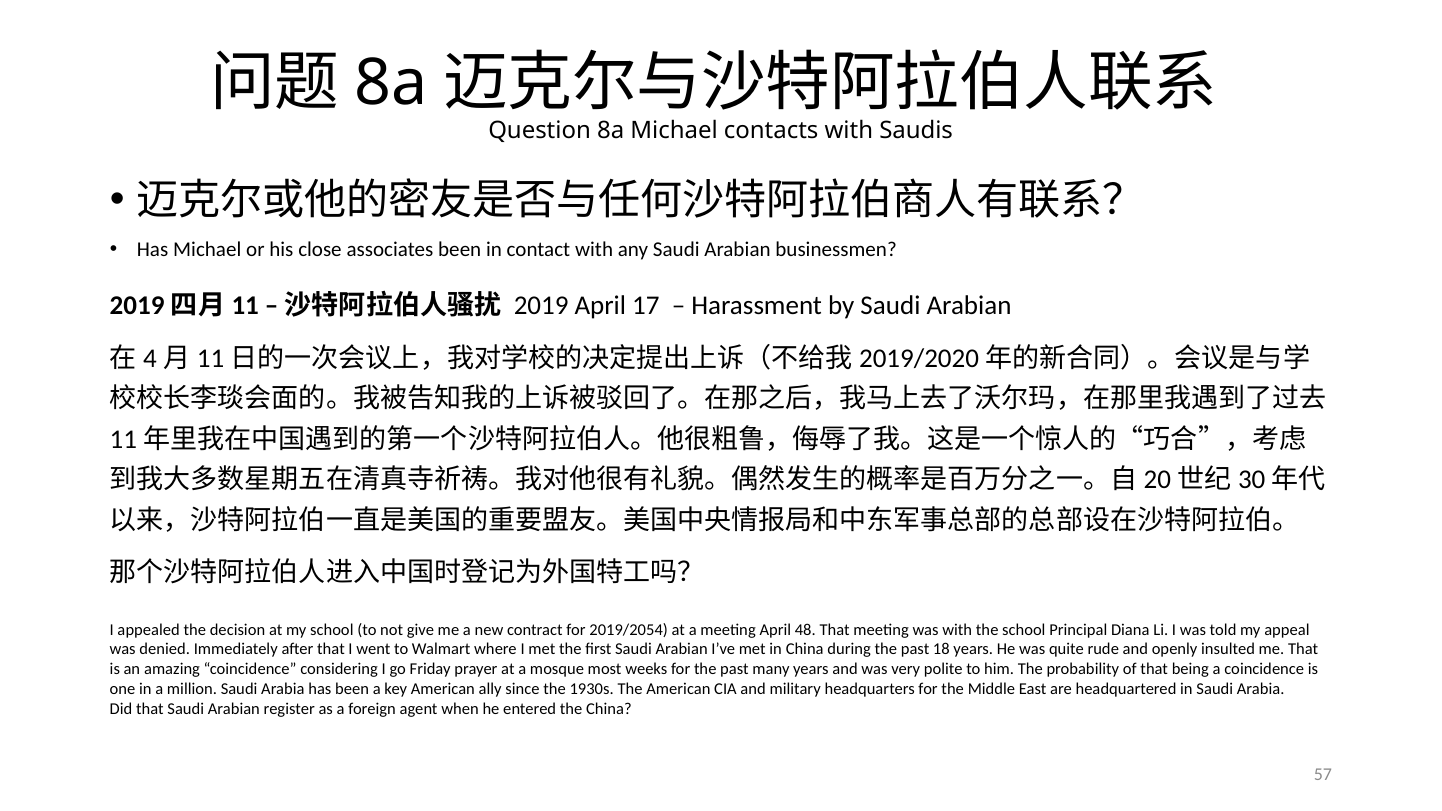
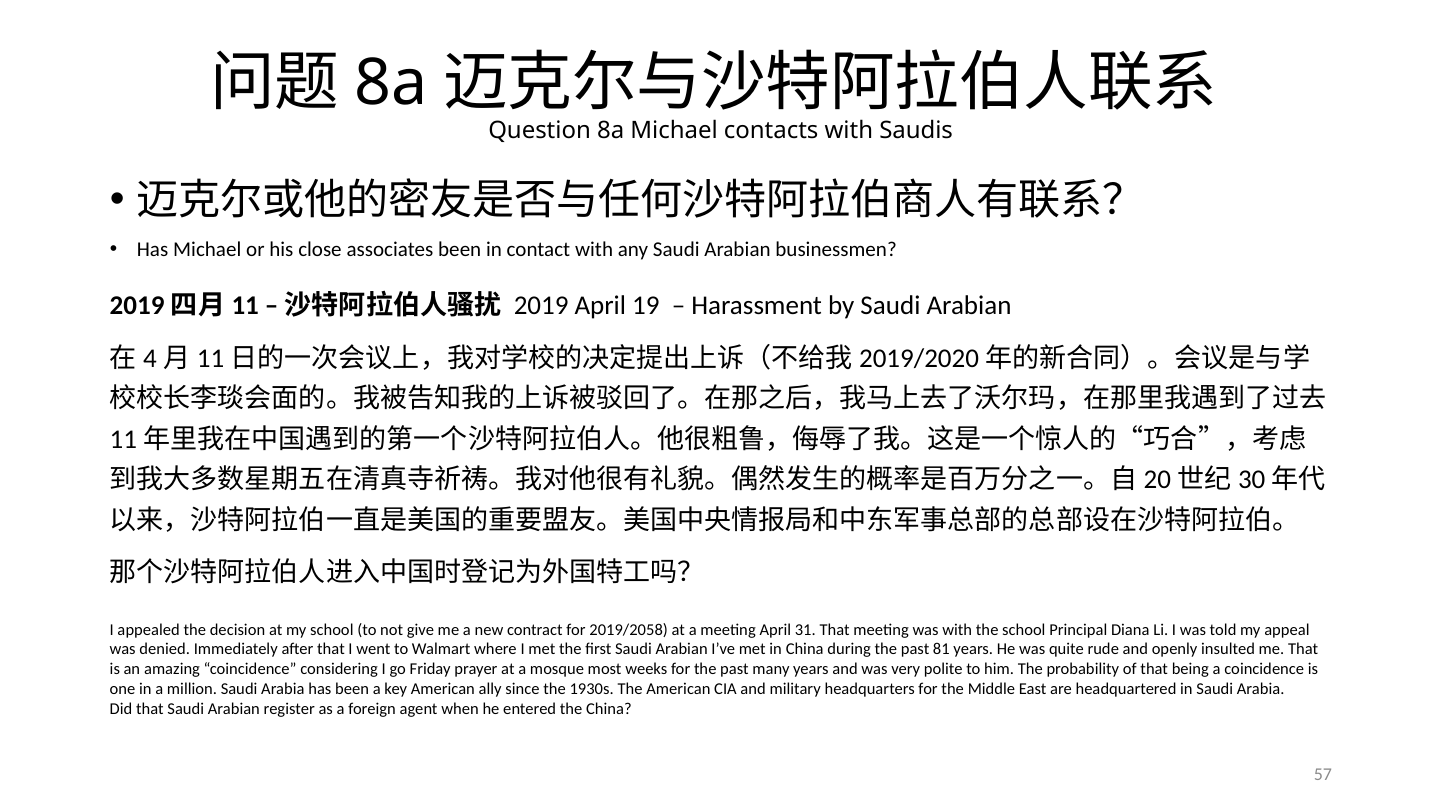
17: 17 -> 19
2019/2054: 2019/2054 -> 2019/2058
48: 48 -> 31
18: 18 -> 81
